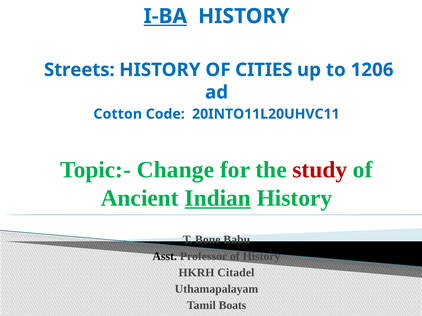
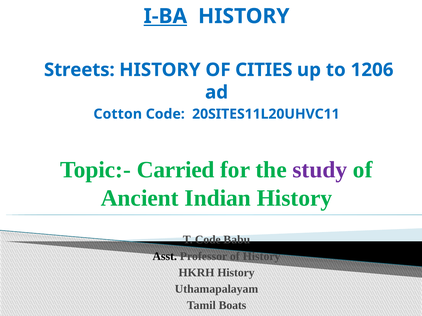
20INTO11L20UHVC11: 20INTO11L20UHVC11 -> 20SITES11L20UHVC11
Change: Change -> Carried
study colour: red -> purple
Indian underline: present -> none
T Bone: Bone -> Code
HKRH Citadel: Citadel -> History
